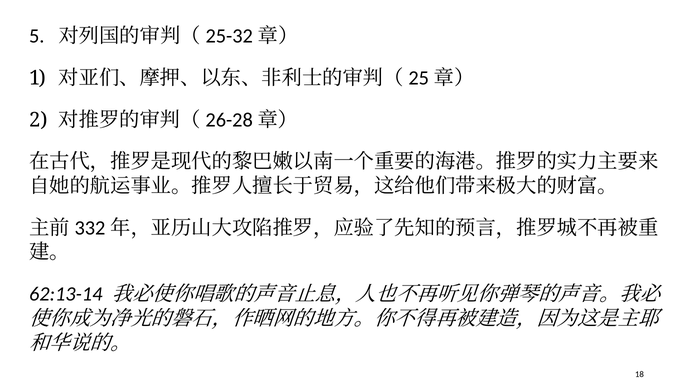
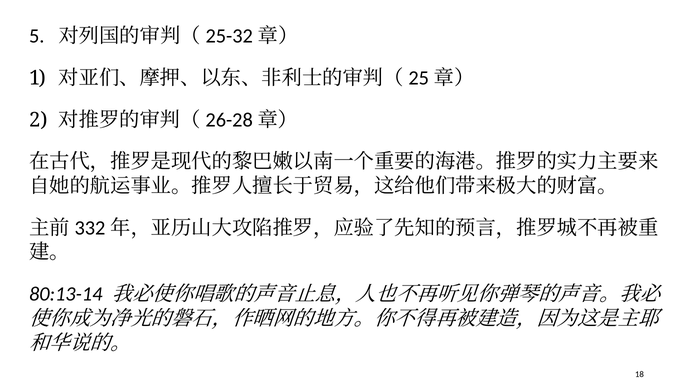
62:13-14: 62:13-14 -> 80:13-14
